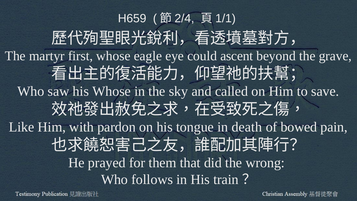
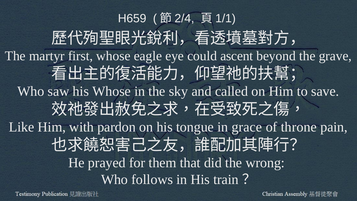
death: death -> grace
bowed: bowed -> throne
